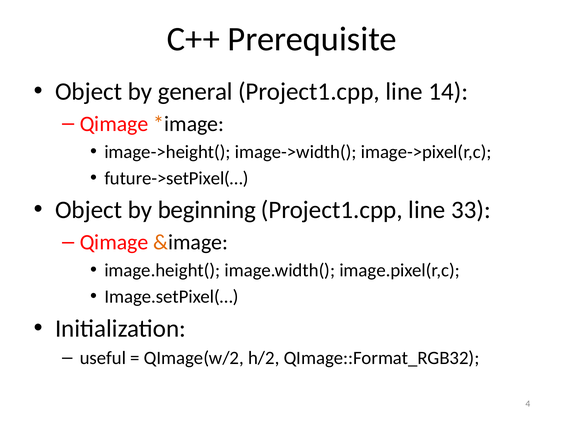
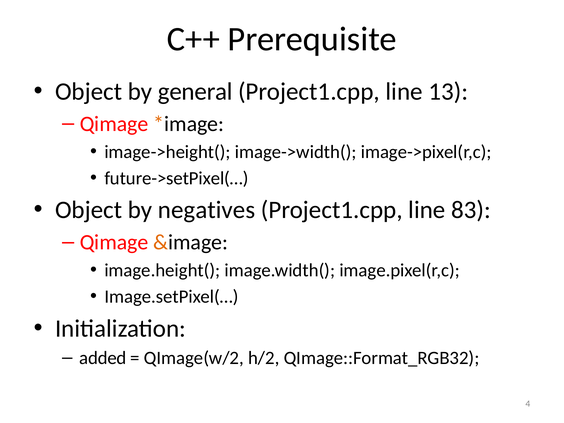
14: 14 -> 13
beginning: beginning -> negatives
33: 33 -> 83
useful: useful -> added
